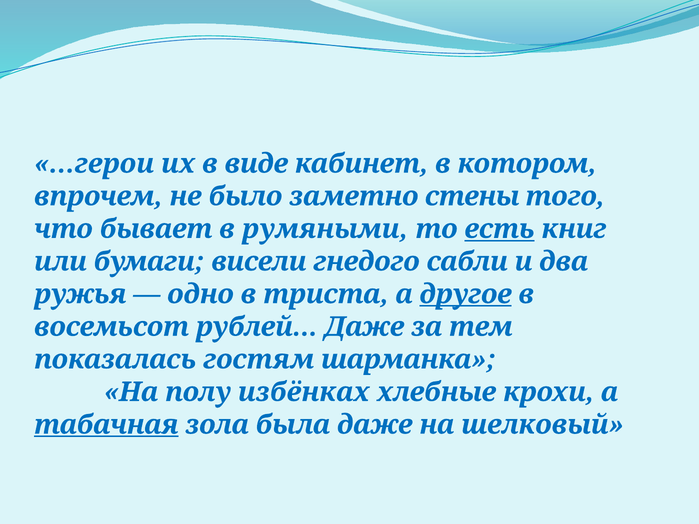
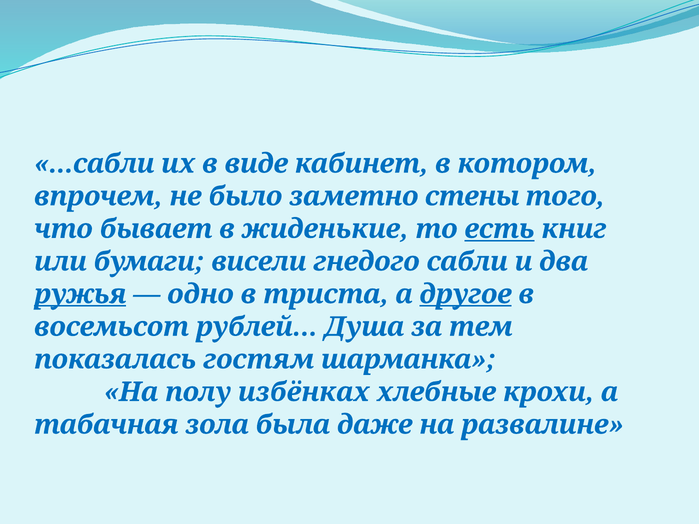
...герои: ...герои -> ...сабли
румяными: румяными -> жиденькие
ружья underline: none -> present
рублей Даже: Даже -> Душа
табачная underline: present -> none
шелковый: шелковый -> развалине
